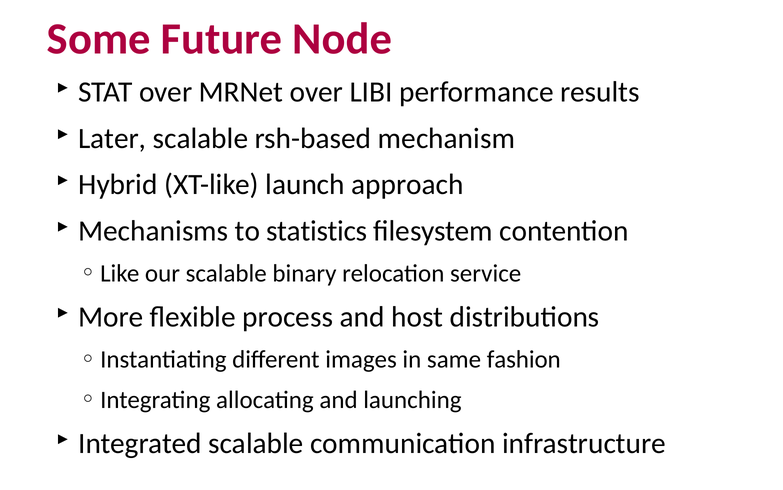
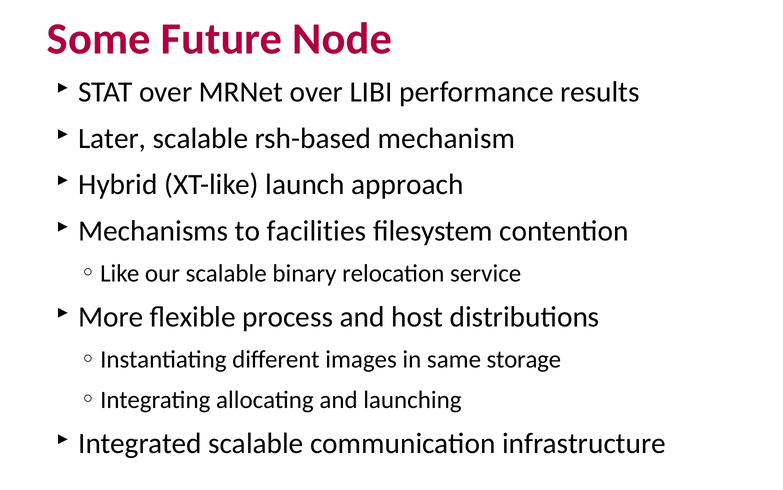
statistics: statistics -> facilities
fashion: fashion -> storage
